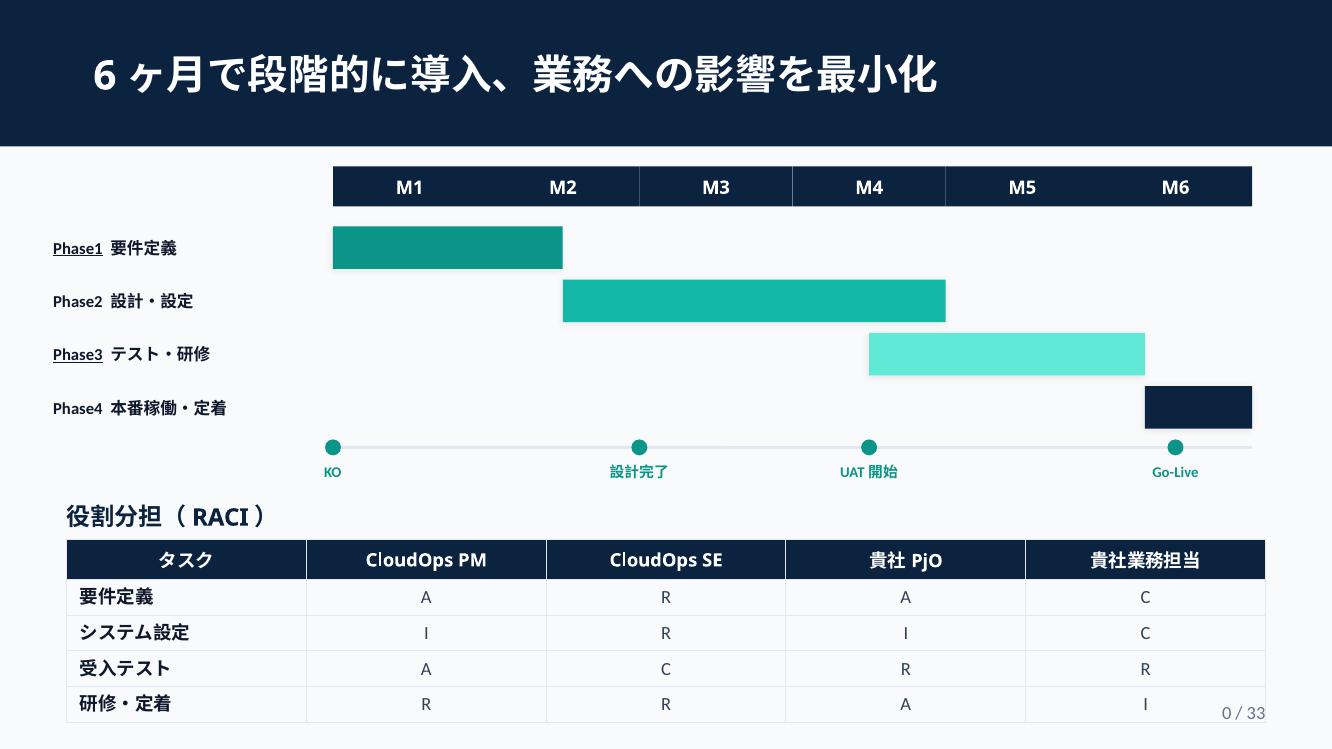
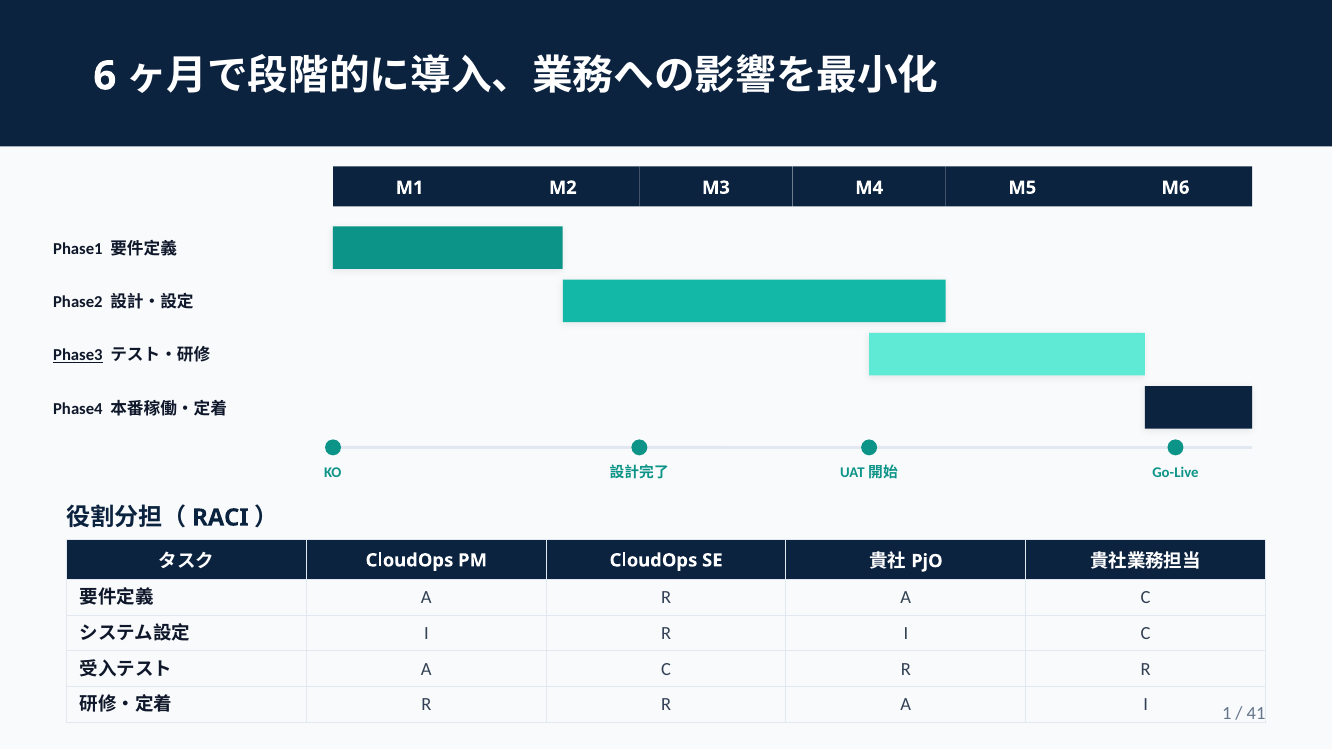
Phase1 underline: present -> none
0: 0 -> 1
33: 33 -> 41
